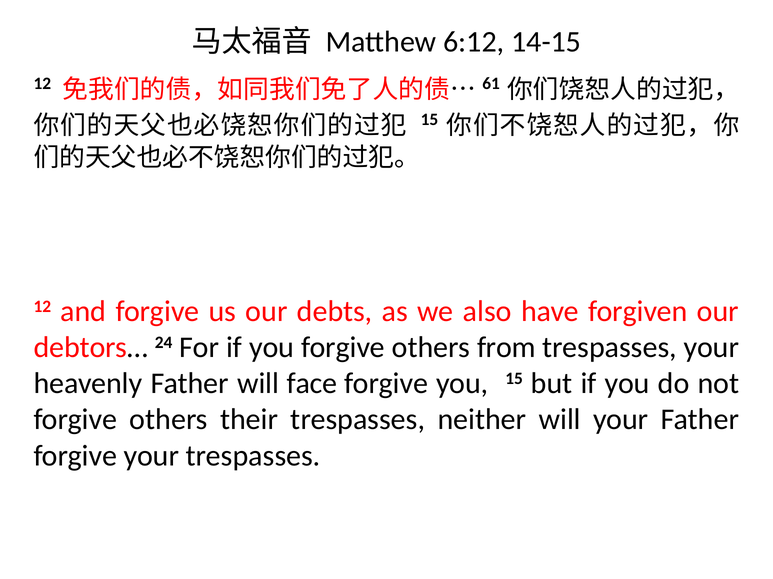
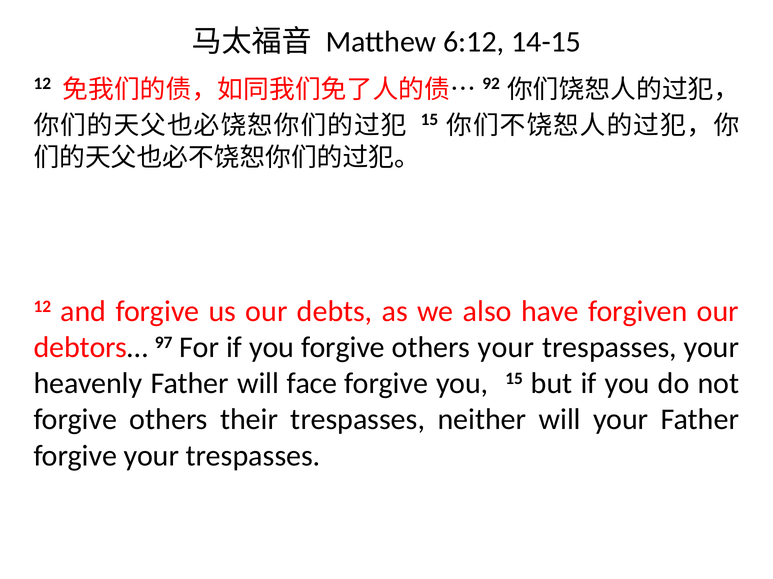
61: 61 -> 92
24: 24 -> 97
others from: from -> your
